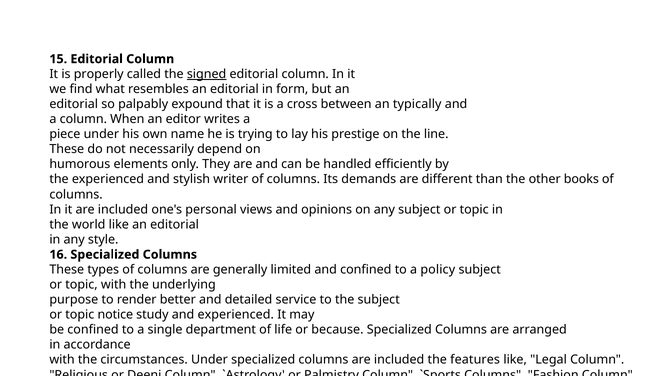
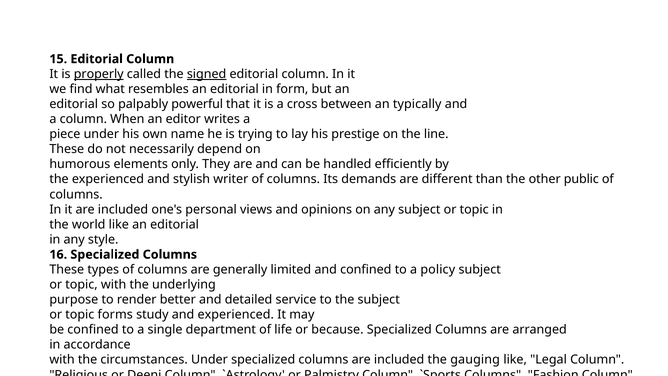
properly underline: none -> present
expound: expound -> powerful
books: books -> public
notice: notice -> forms
features: features -> gauging
